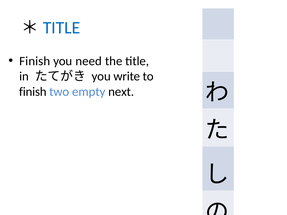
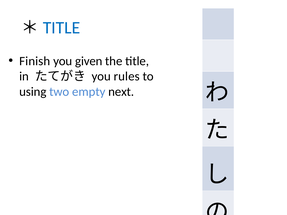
need: need -> given
write: write -> rules
finish at (33, 92): finish -> using
